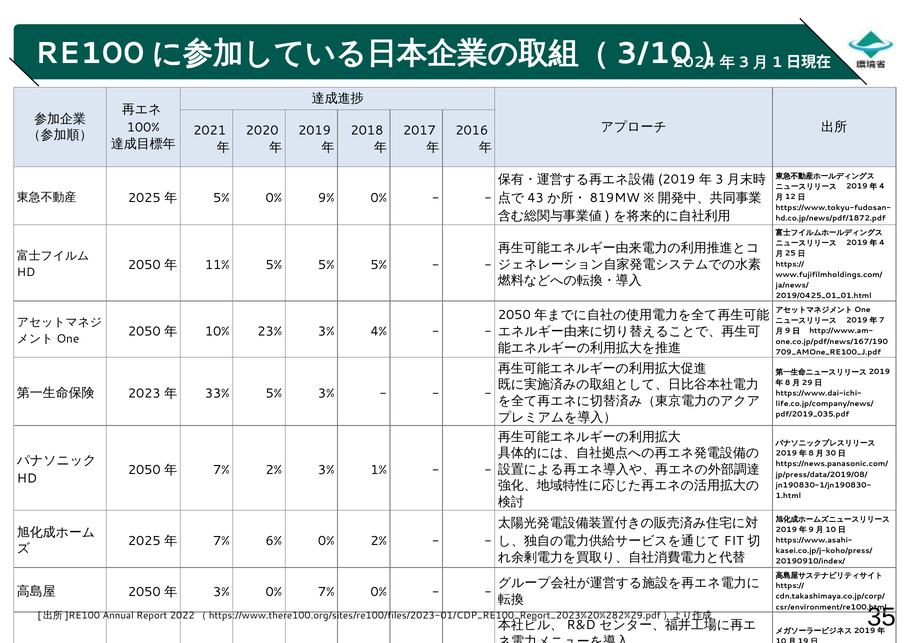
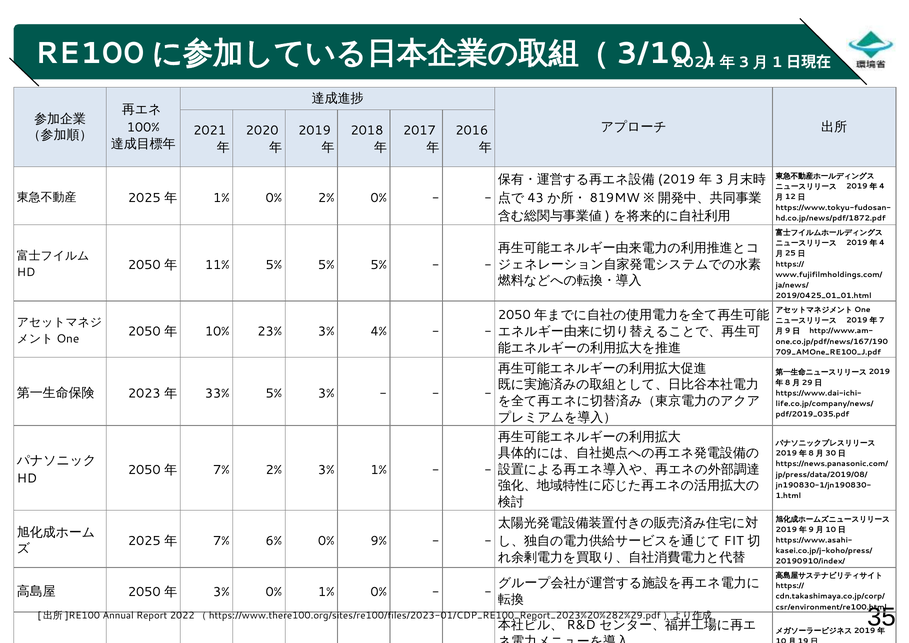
5% at (221, 198): 5% -> 1%
0% 9%: 9% -> 2%
0% 2%: 2% -> 9%
0% 7%: 7% -> 1%
